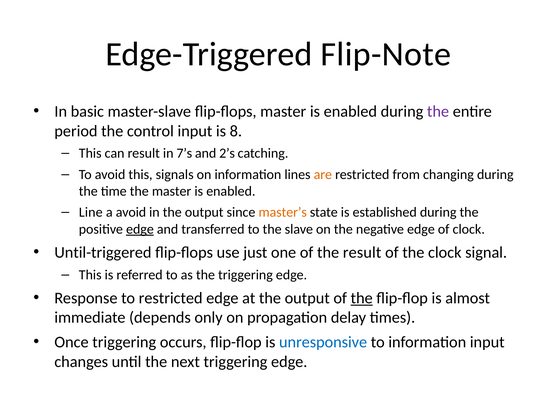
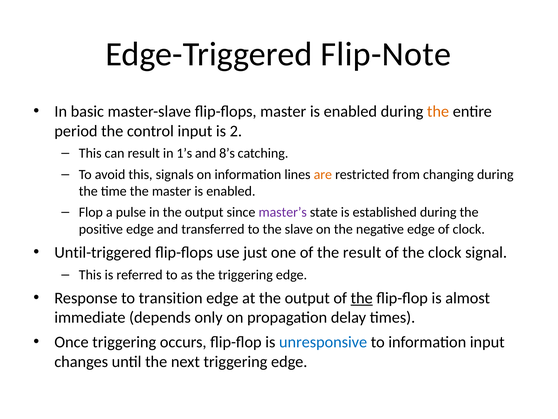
the at (438, 111) colour: purple -> orange
8: 8 -> 2
7’s: 7’s -> 1’s
2’s: 2’s -> 8’s
Line: Line -> Flop
a avoid: avoid -> pulse
master’s colour: orange -> purple
edge at (140, 229) underline: present -> none
to restricted: restricted -> transition
